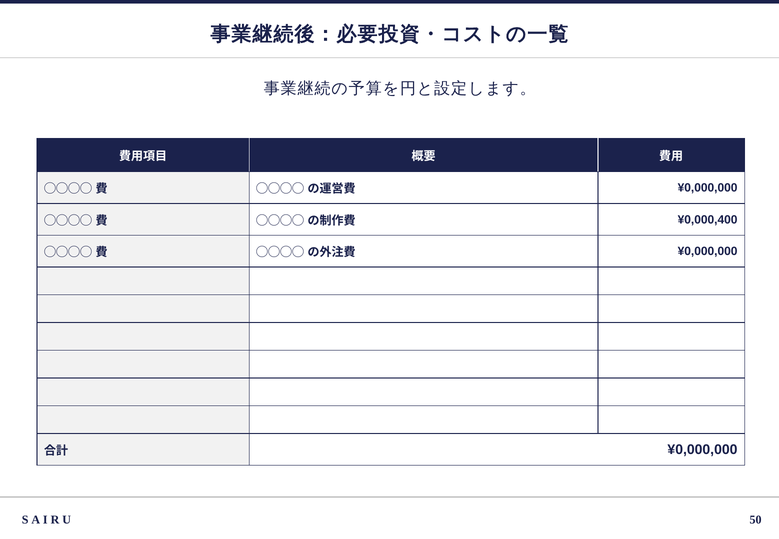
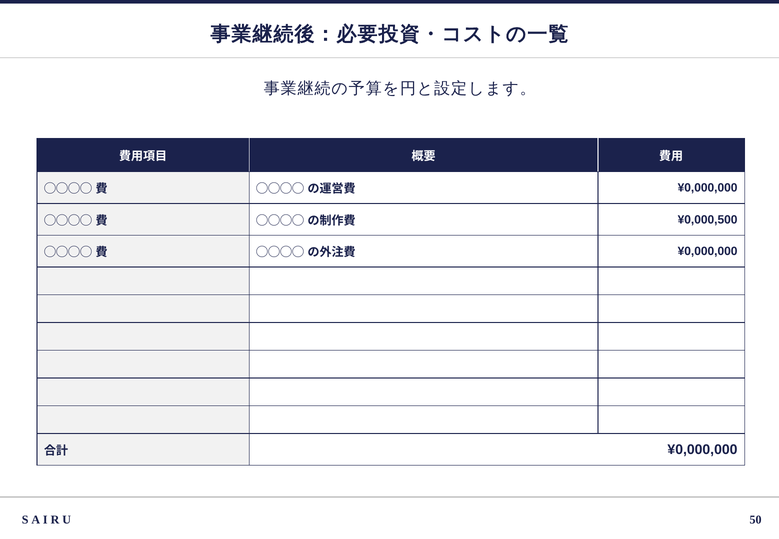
¥0,000,400: ¥0,000,400 -> ¥0,000,500
